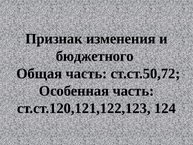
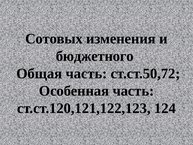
Признак: Признак -> Сотовых
